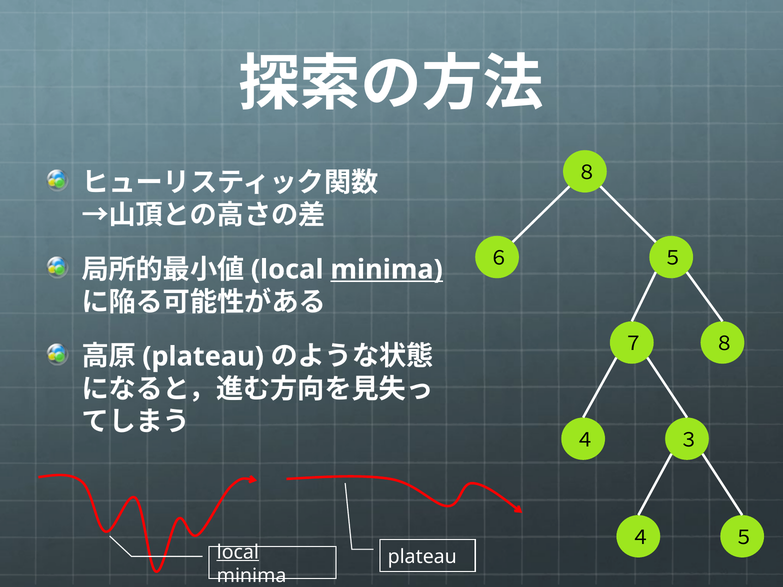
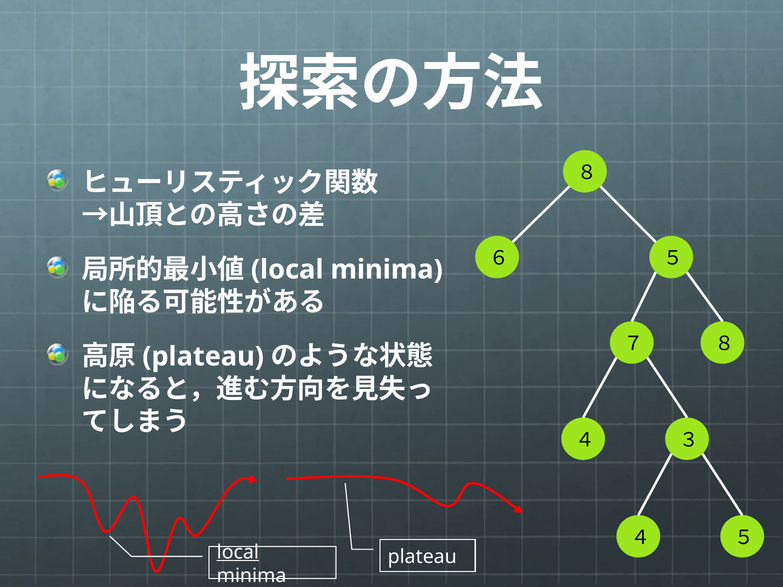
minima at (387, 270) underline: present -> none
